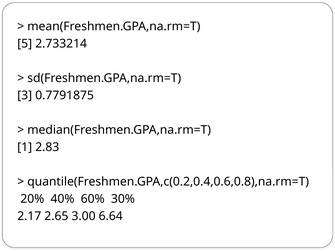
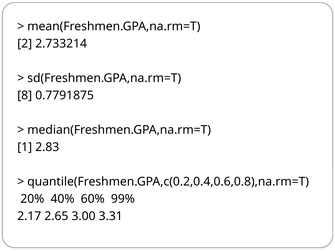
5: 5 -> 2
3: 3 -> 8
30%: 30% -> 99%
6.64: 6.64 -> 3.31
